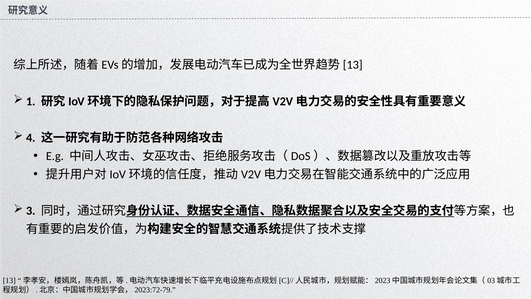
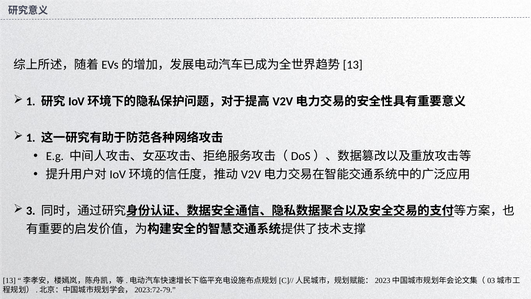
4 at (31, 138): 4 -> 1
